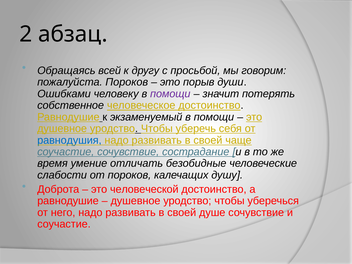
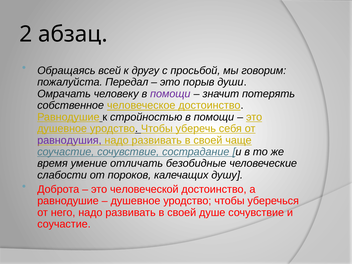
пожалуйста Пороков: Пороков -> Передал
Ошибками: Ошибками -> Омрачать
экзаменуемый: экзаменуемый -> стройностью
равнодушия colour: blue -> purple
